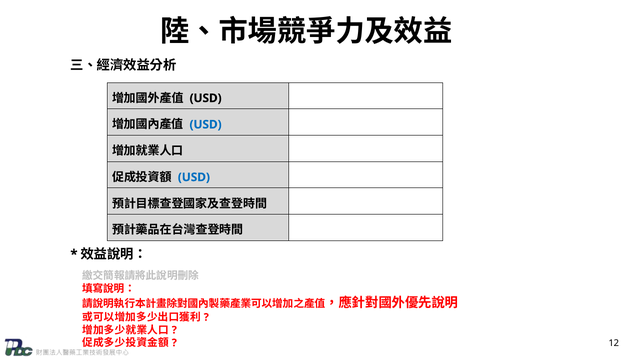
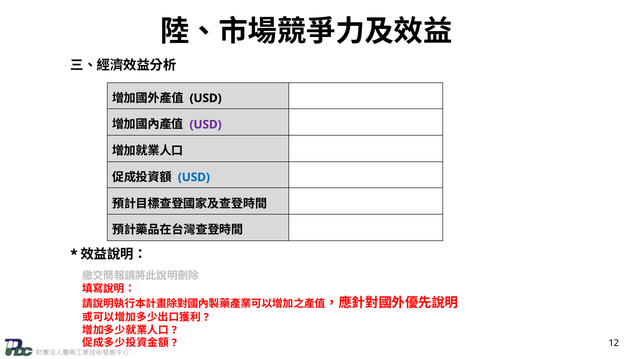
USD at (206, 124) colour: blue -> purple
